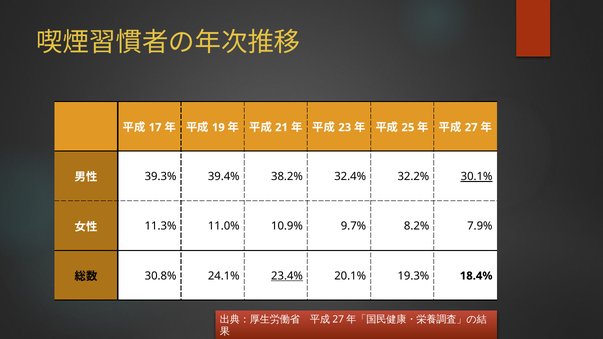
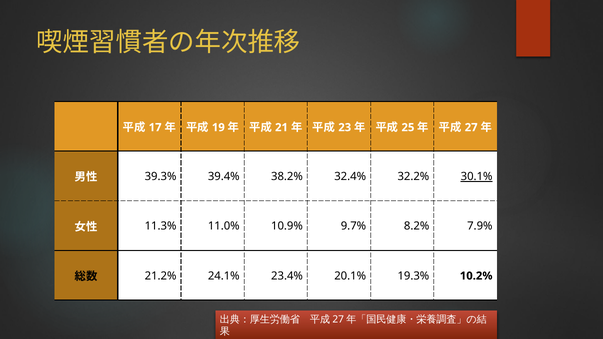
30.8%: 30.8% -> 21.2%
23.4% underline: present -> none
18.4%: 18.4% -> 10.2%
